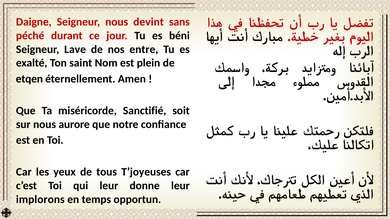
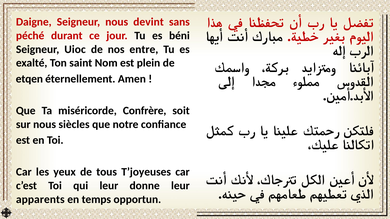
Lave: Lave -> Uioc
Sanctifié: Sanctifié -> Confrère
aurore: aurore -> siècles
implorons: implorons -> apparents
